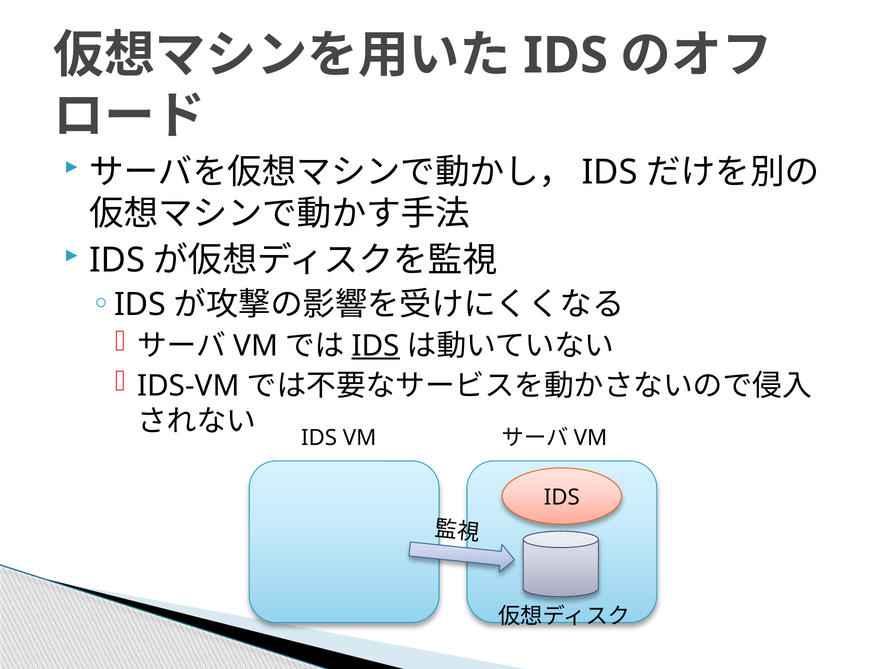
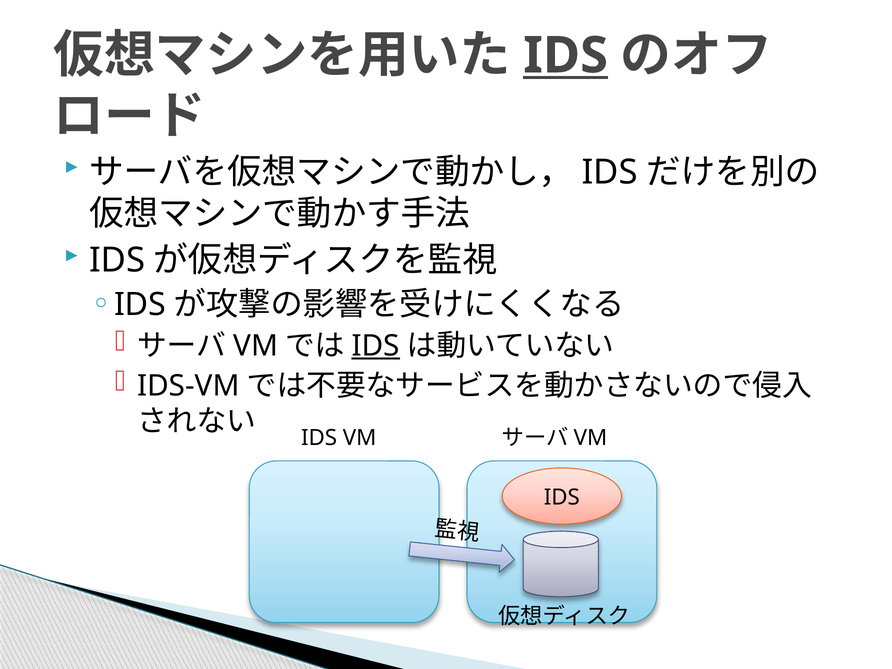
IDS at (566, 56) underline: none -> present
